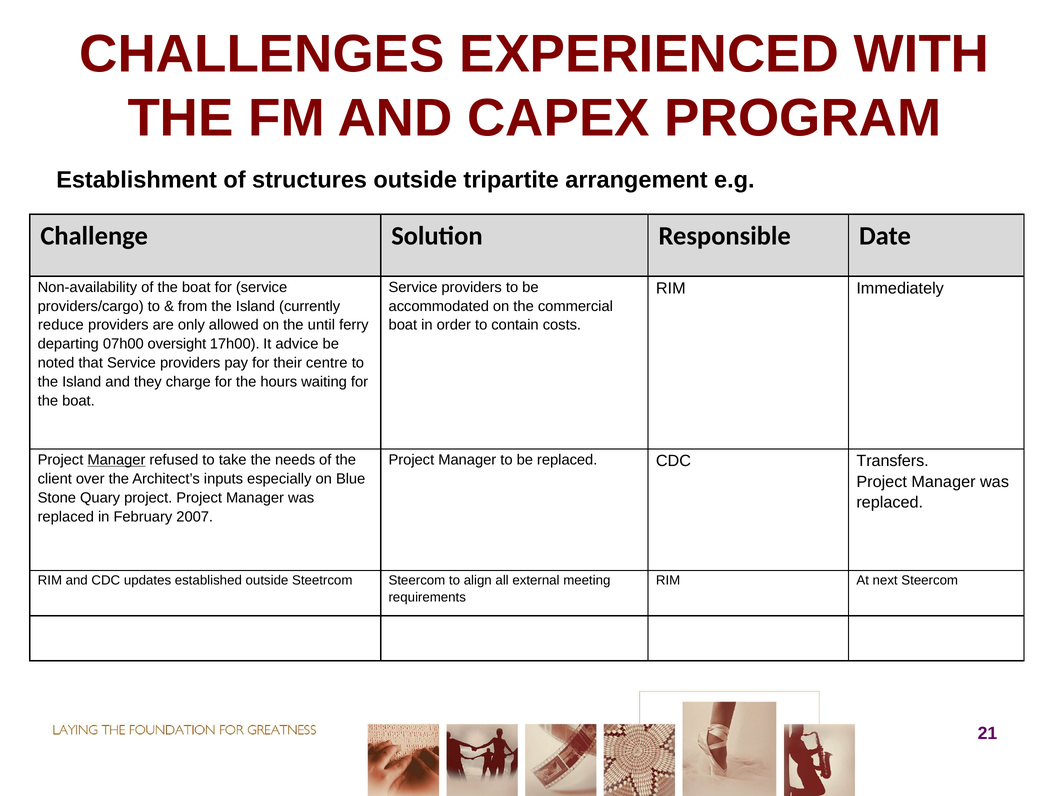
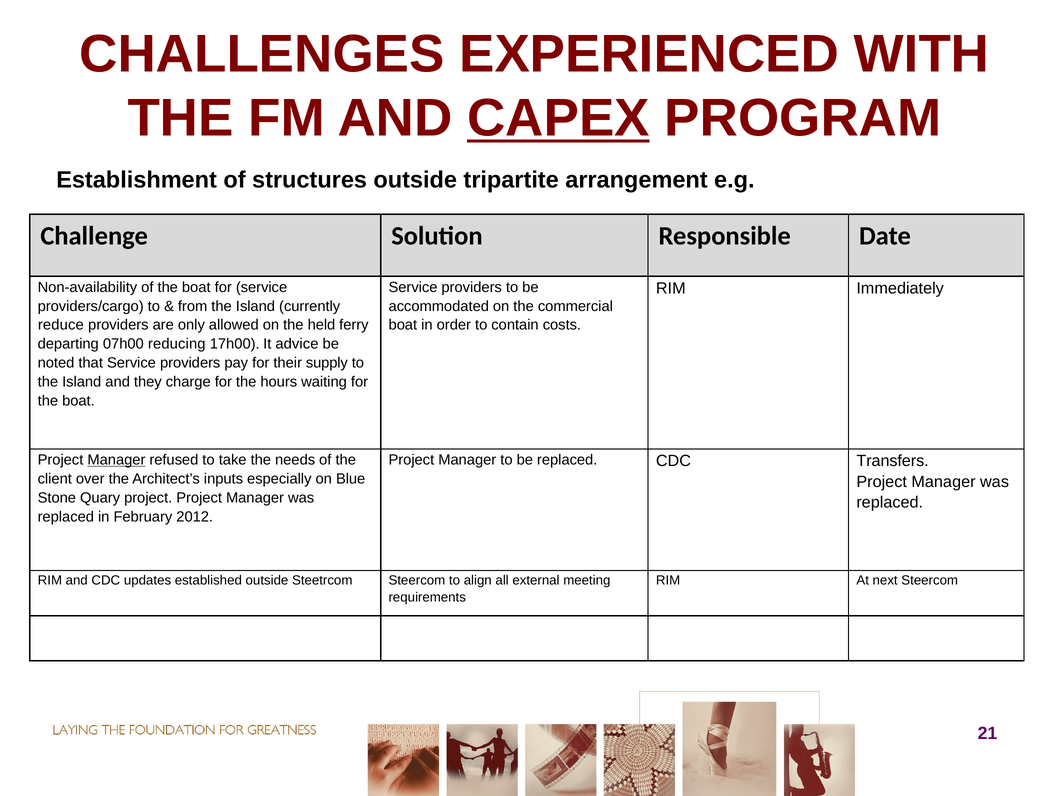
CAPEX underline: none -> present
until: until -> held
oversight: oversight -> reducing
centre: centre -> supply
2007: 2007 -> 2012
